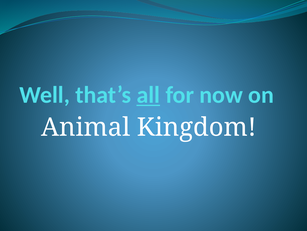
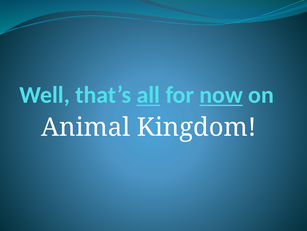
now underline: none -> present
